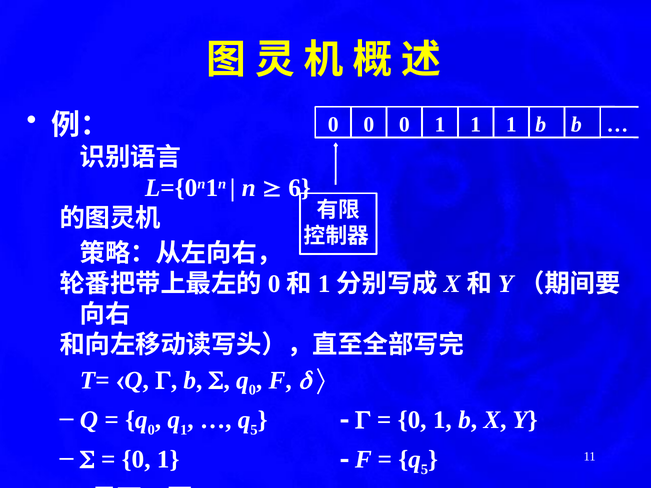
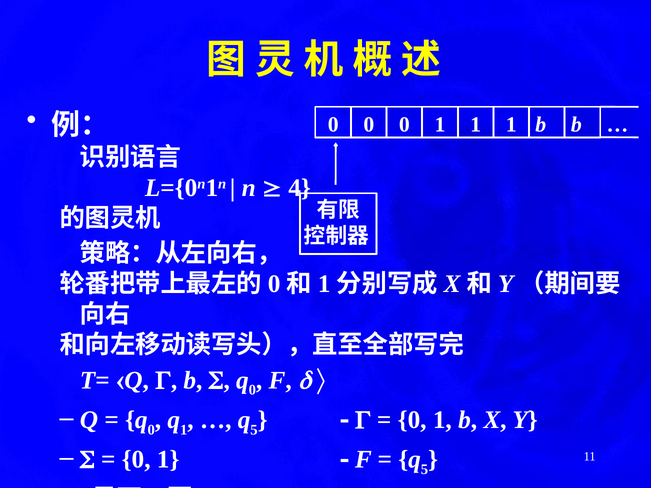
6: 6 -> 4
